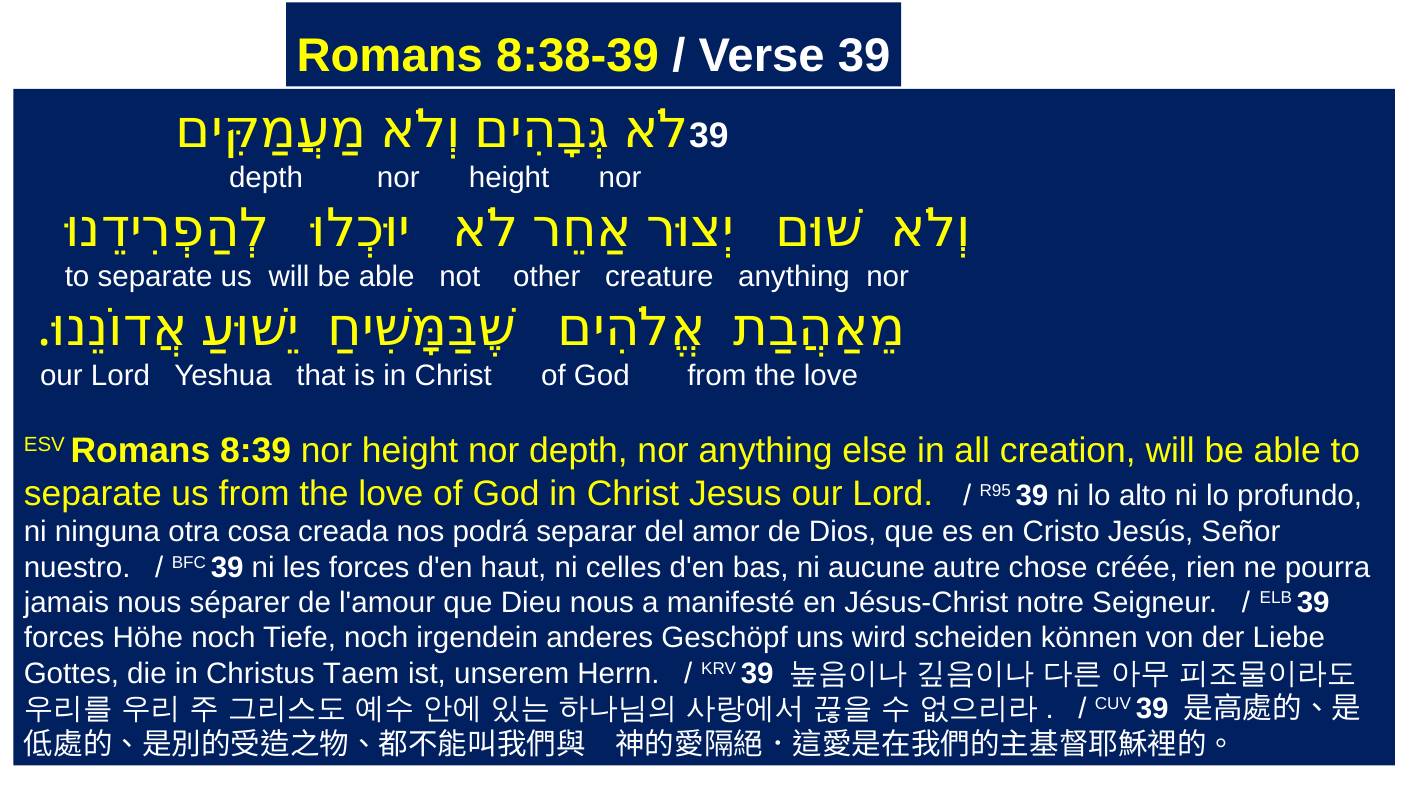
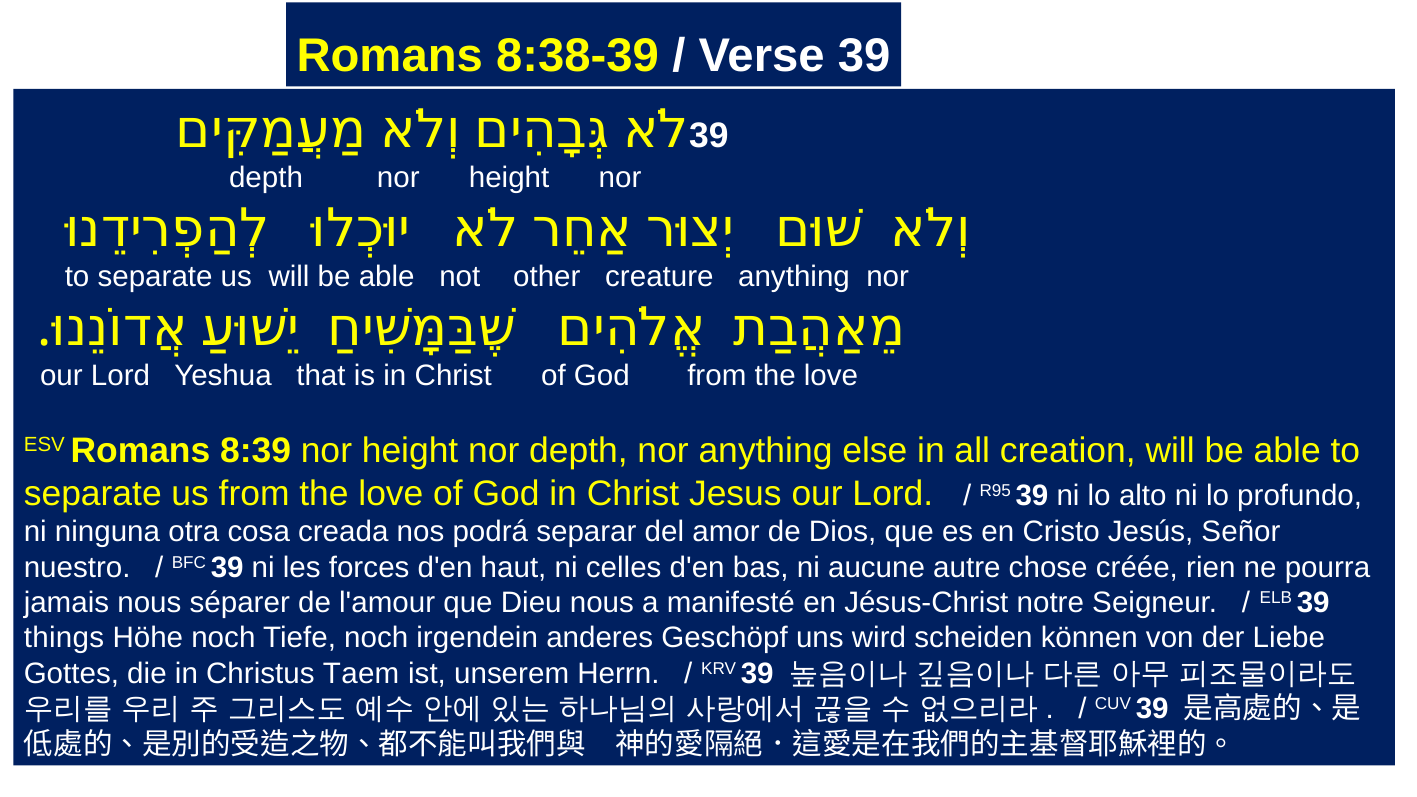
forces at (64, 638): forces -> things
